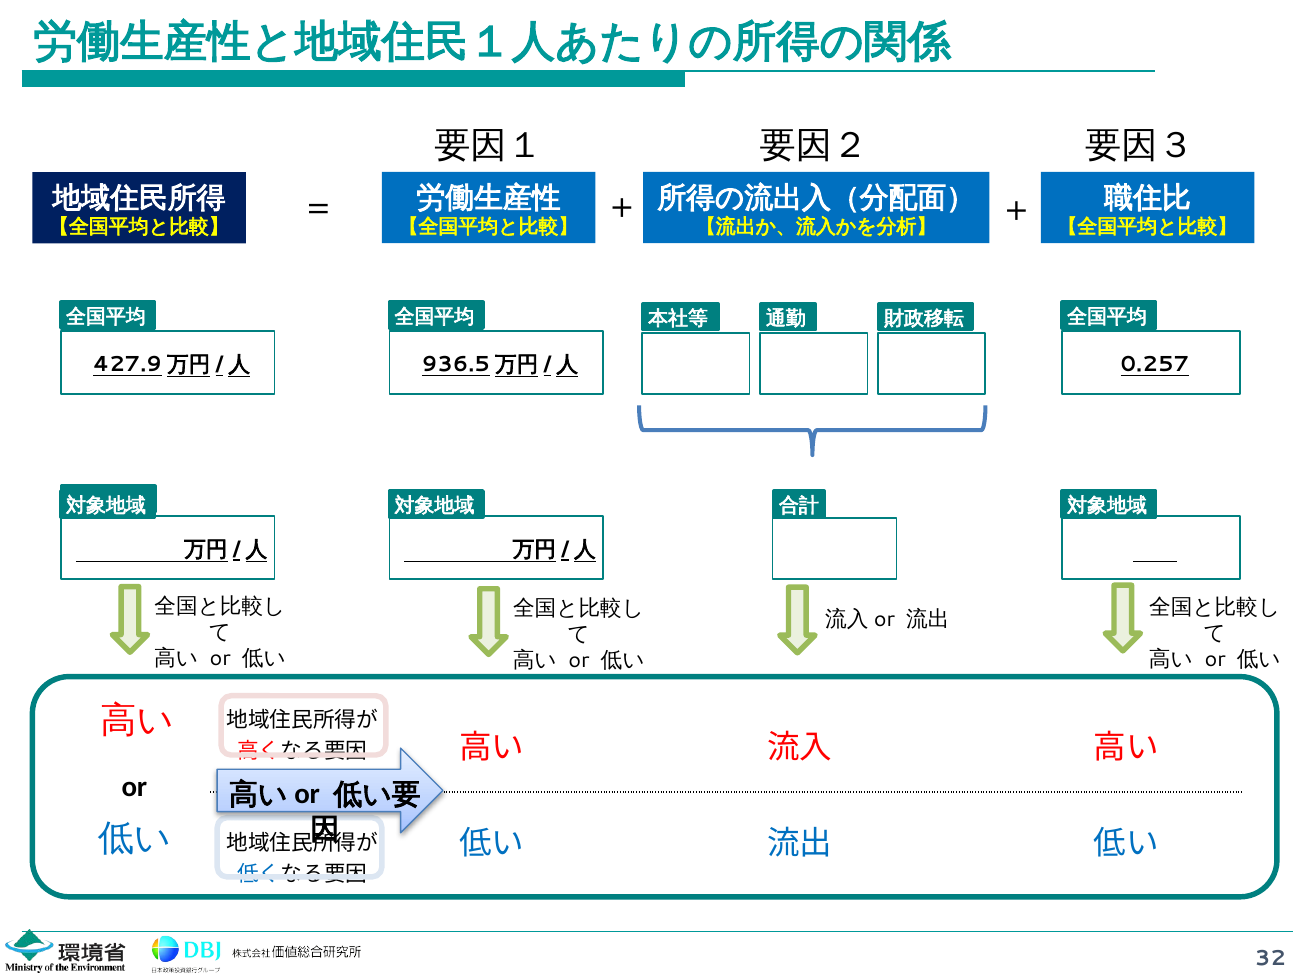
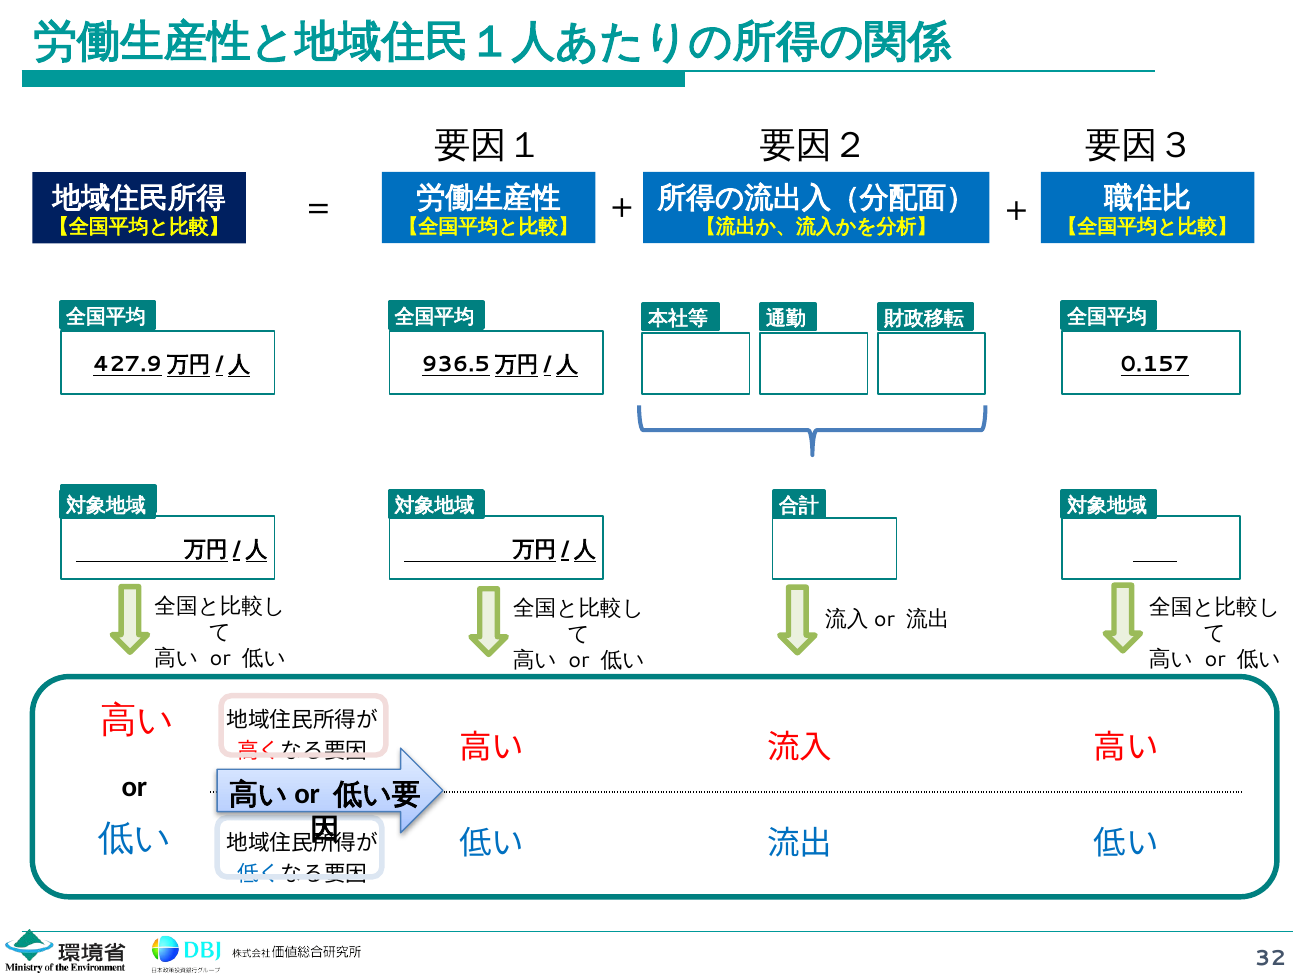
0.257: 0.257 -> 0.157
